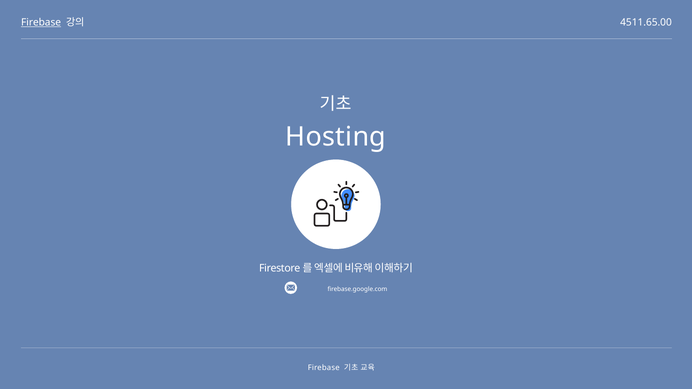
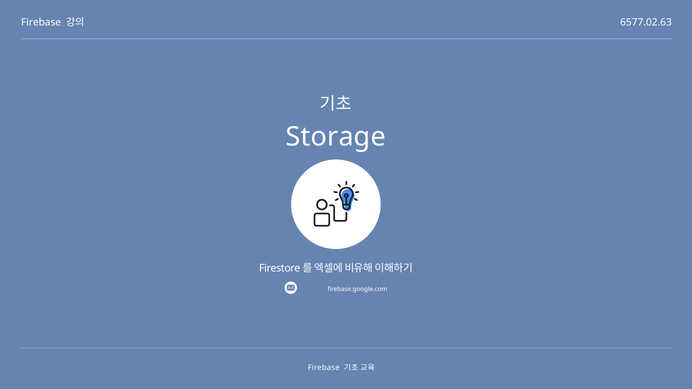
Firebase at (41, 22) underline: present -> none
4511.65.00: 4511.65.00 -> 6577.02.63
Hosting: Hosting -> Storage
